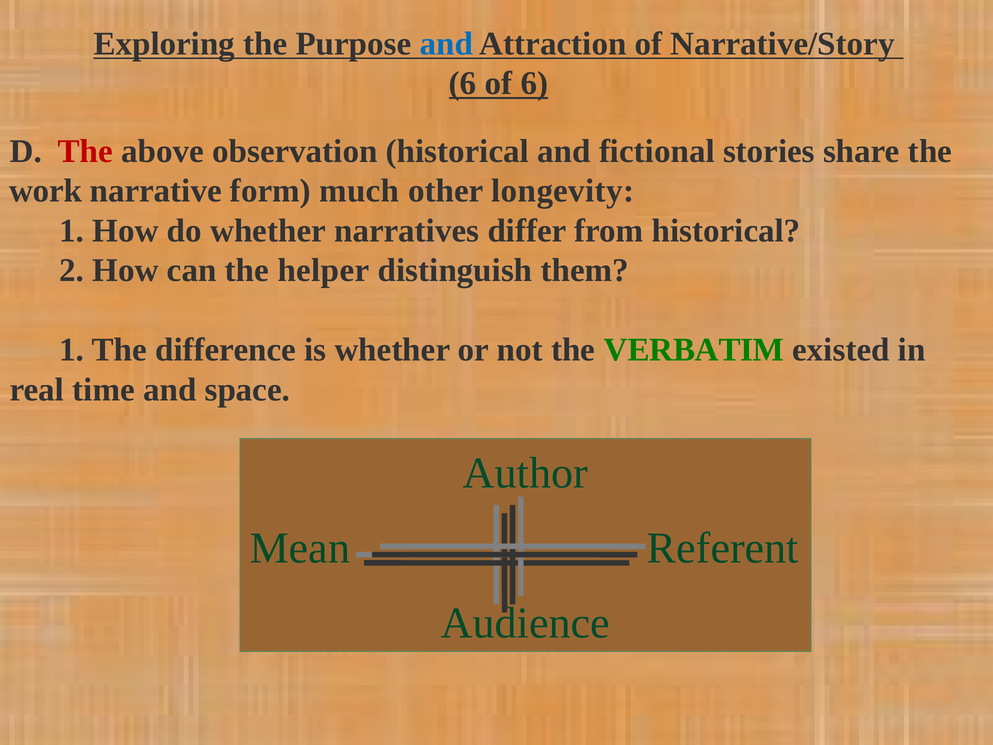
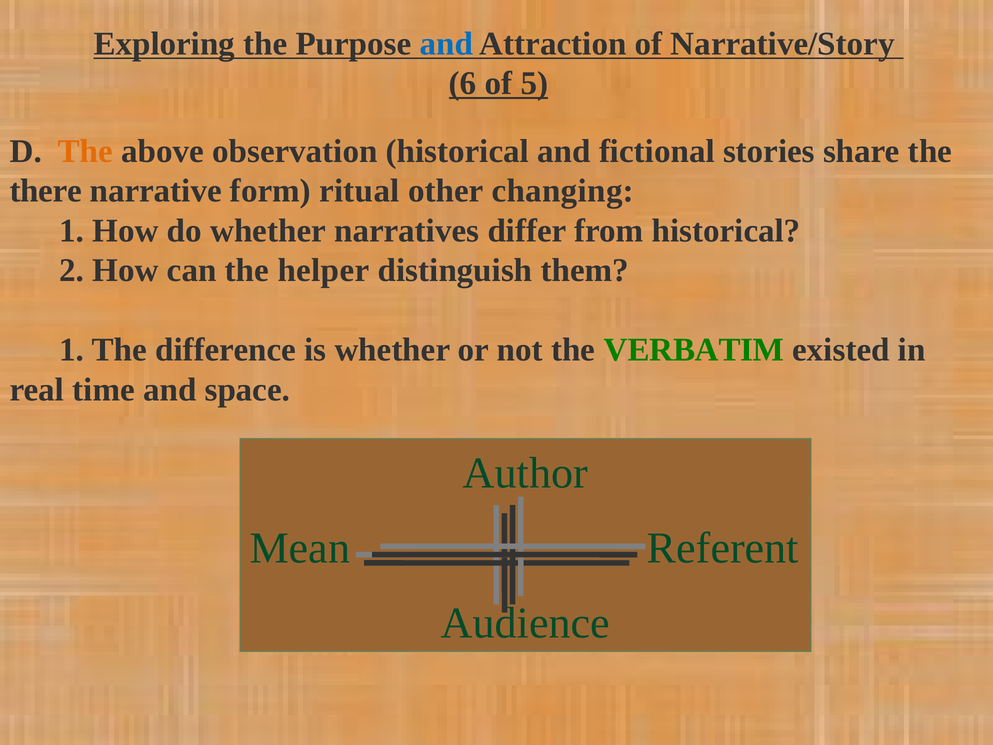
of 6: 6 -> 5
The at (85, 151) colour: red -> orange
work: work -> there
much: much -> ritual
longevity: longevity -> changing
